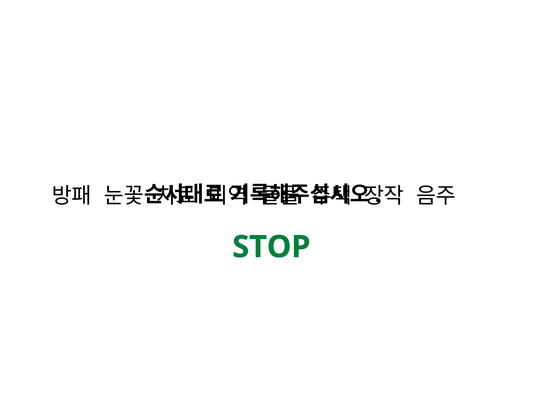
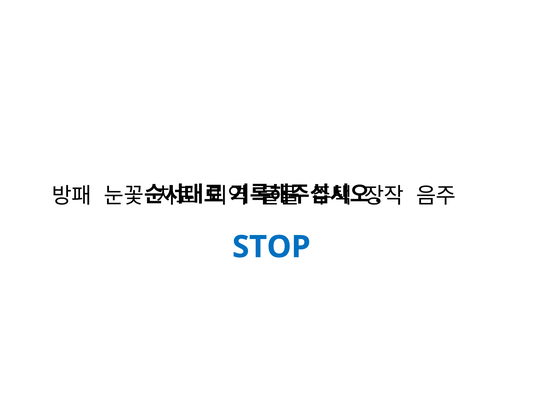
STOP colour: green -> blue
